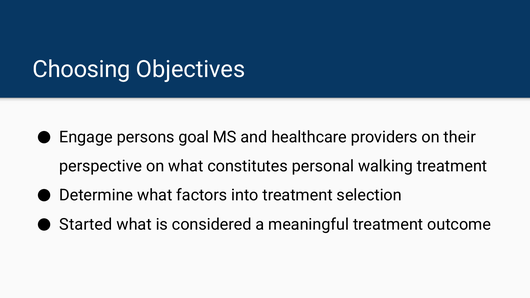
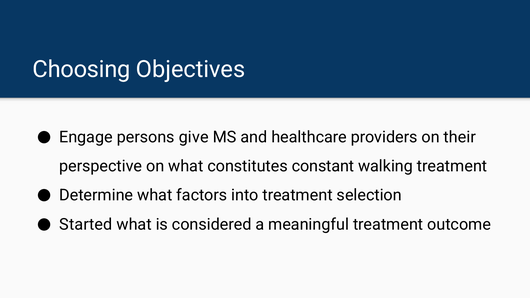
goal: goal -> give
personal: personal -> constant
